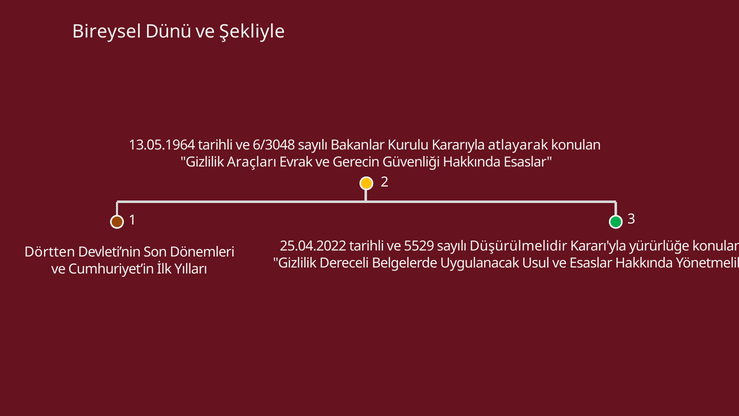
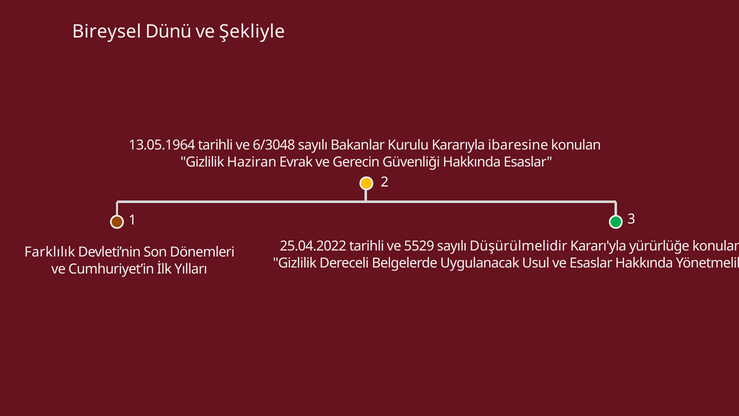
atlayarak: atlayarak -> ibaresine
Araçları: Araçları -> Haziran
Dörtten: Dörtten -> Farklılık
